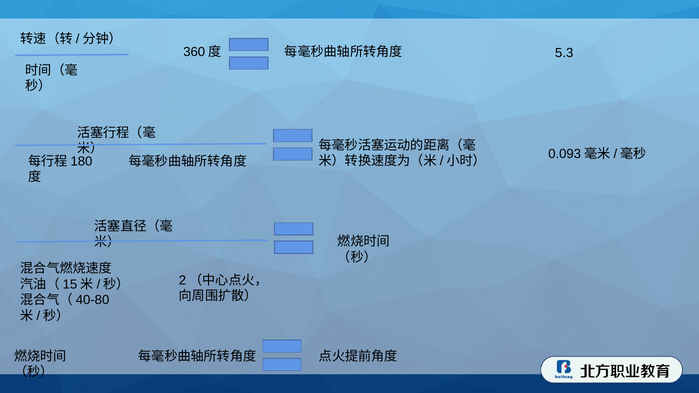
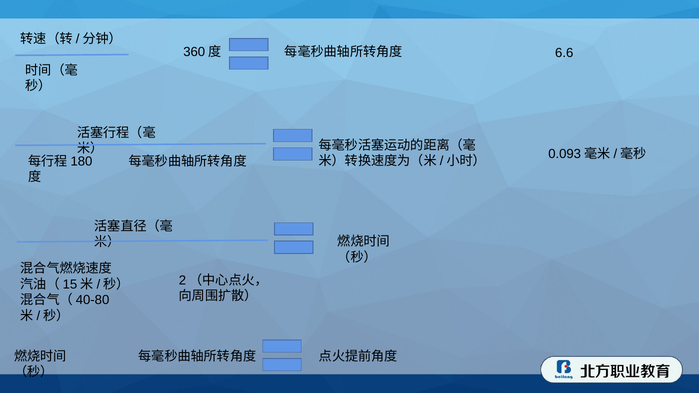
5.3: 5.3 -> 6.6
